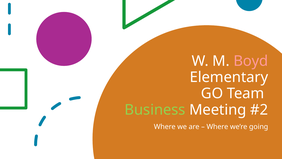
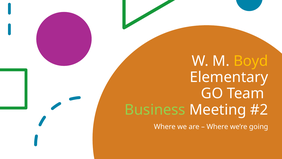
Boyd colour: pink -> yellow
